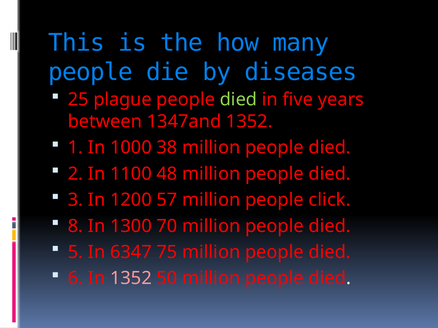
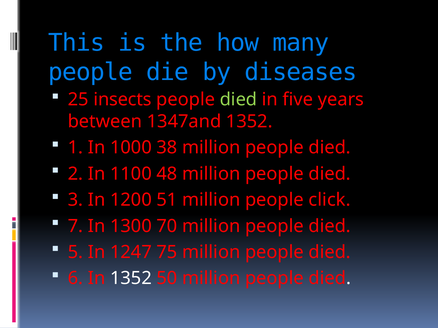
plague: plague -> insects
57: 57 -> 51
8: 8 -> 7
6347: 6347 -> 1247
1352 at (131, 279) colour: pink -> white
